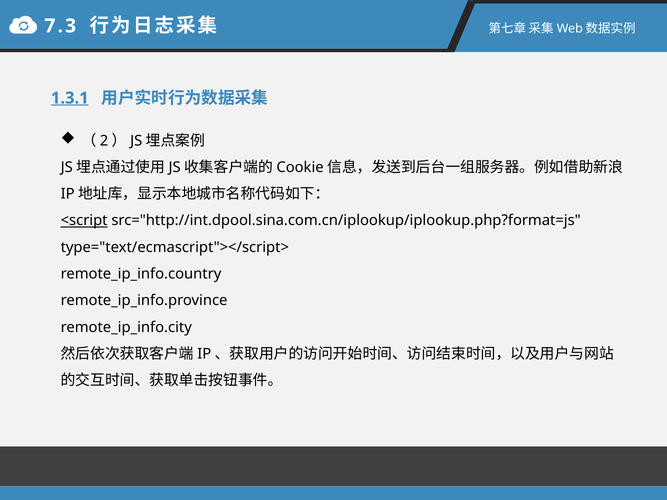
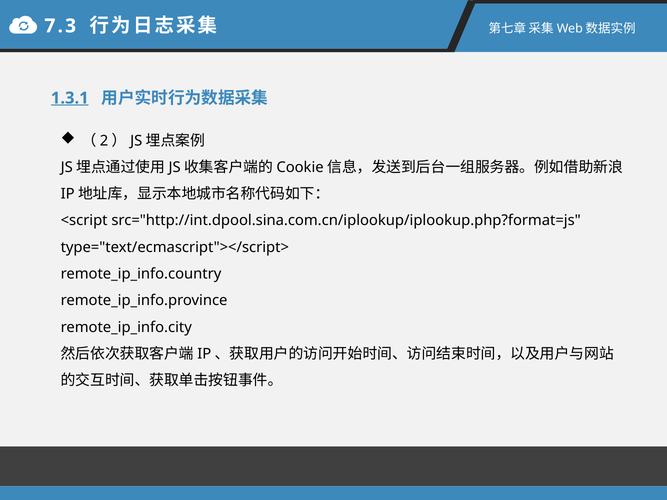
<script underline: present -> none
